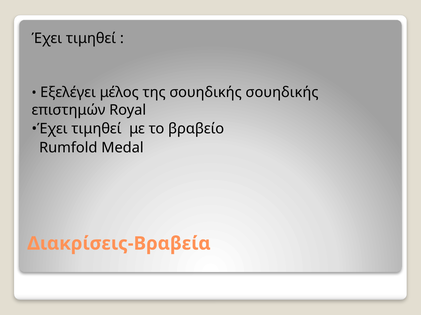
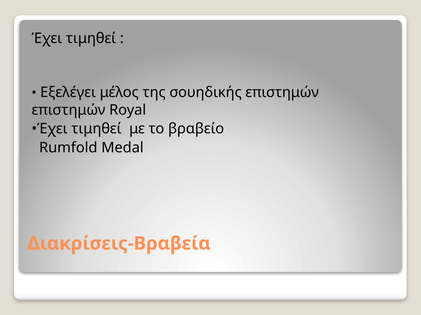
σουηδικής σουηδικής: σουηδικής -> επιστημών
